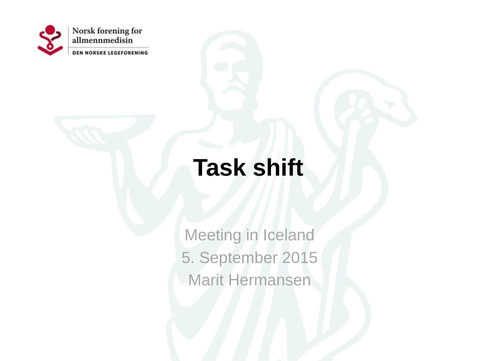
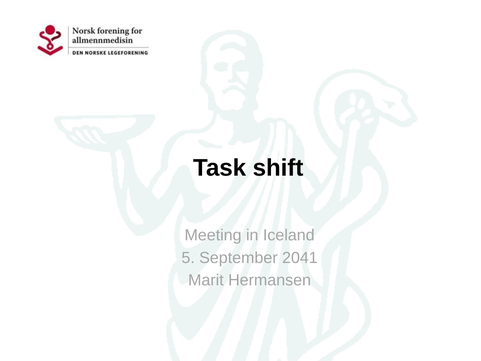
2015: 2015 -> 2041
